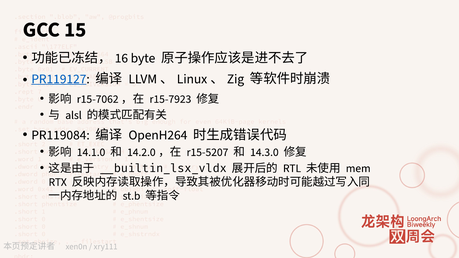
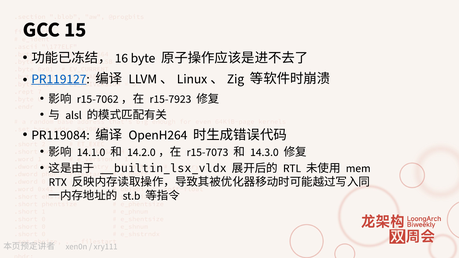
r15-5207: r15-5207 -> r15-7073
